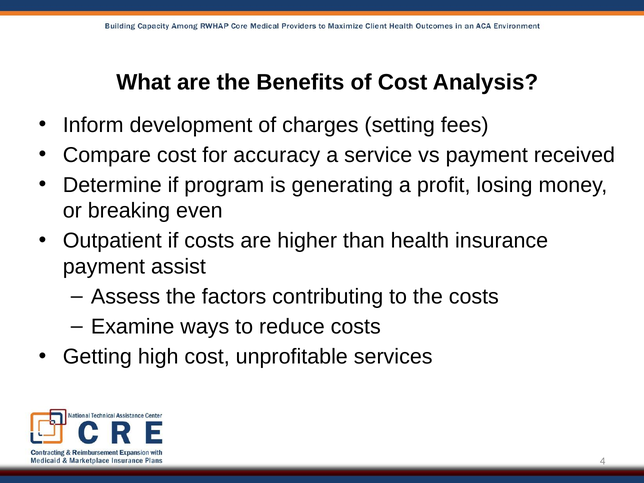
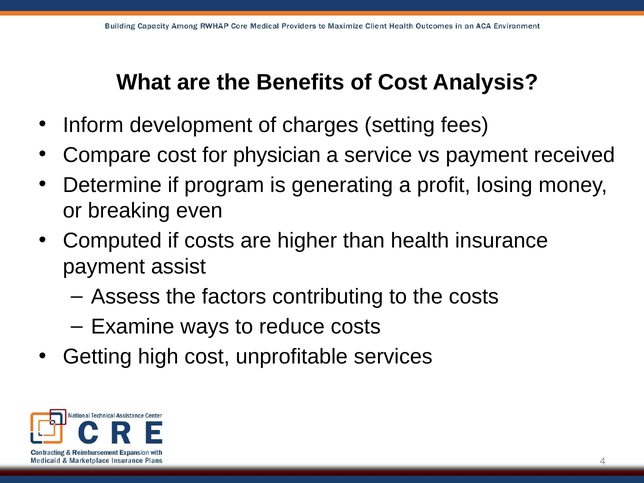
accuracy: accuracy -> physician
Outpatient: Outpatient -> Computed
